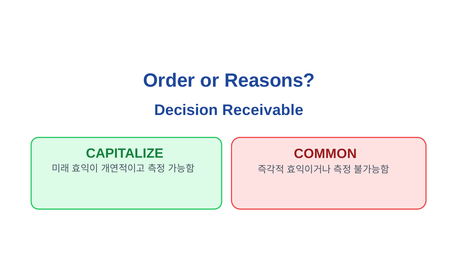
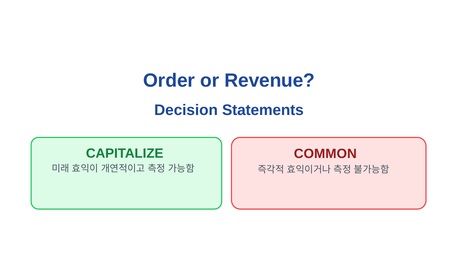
Reasons: Reasons -> Revenue
Receivable: Receivable -> Statements
